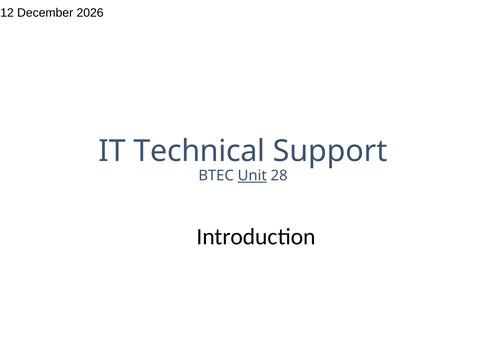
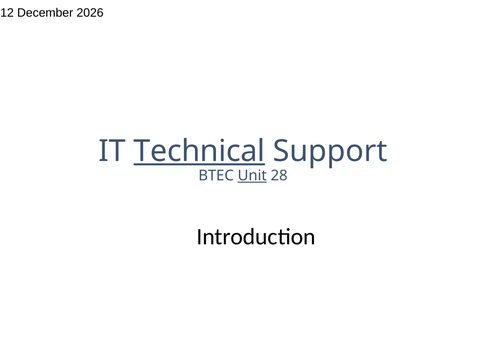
Technical underline: none -> present
